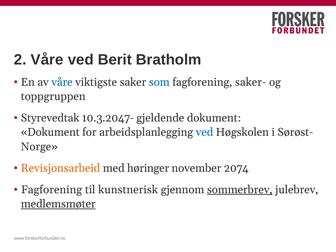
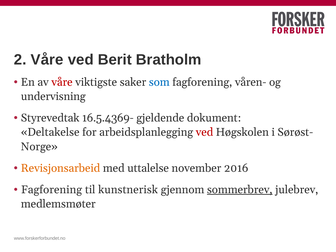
våre at (62, 82) colour: blue -> red
saker-: saker- -> våren-
toppgruppen: toppgruppen -> undervisning
10.3.2047-: 10.3.2047- -> 16.5.4369-
Dokument at (50, 132): Dokument -> Deltakelse
ved at (204, 132) colour: blue -> red
høringer: høringer -> uttalelse
2074: 2074 -> 2016
medlemsmøter underline: present -> none
